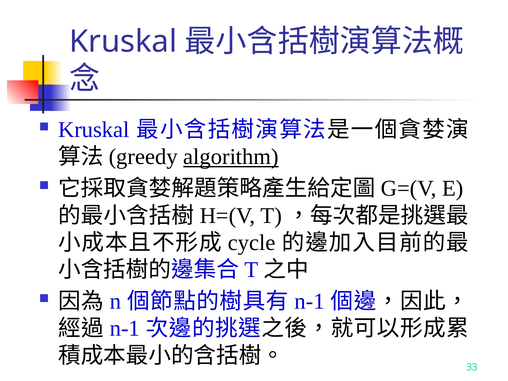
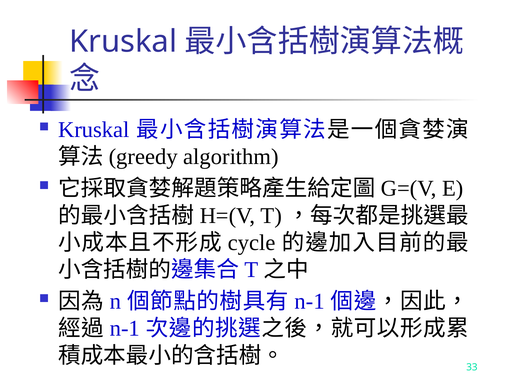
algorithm underline: present -> none
